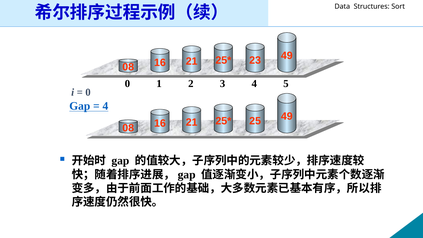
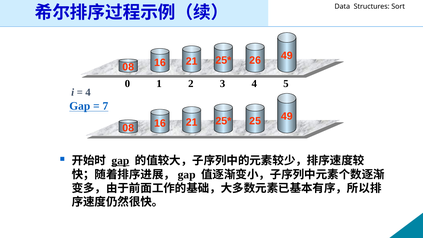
23: 23 -> 26
0 at (88, 92): 0 -> 4
4 at (105, 106): 4 -> 7
gap at (120, 161) underline: none -> present
